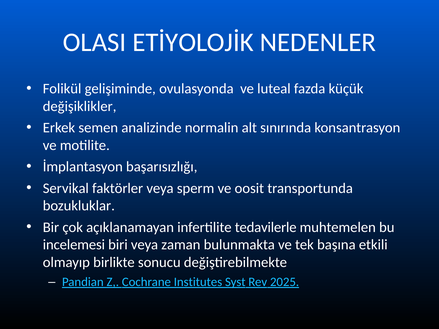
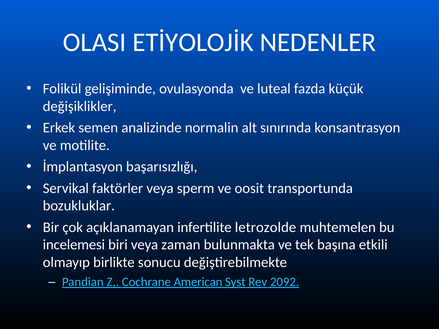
tedavilerle: tedavilerle -> letrozolde
Institutes: Institutes -> American
2025: 2025 -> 2092
